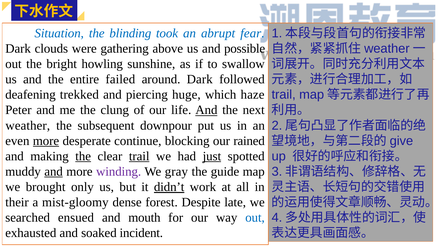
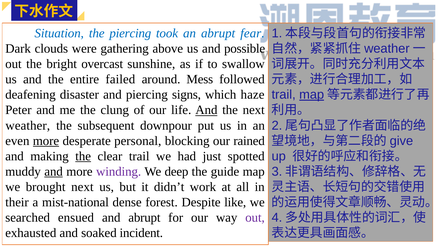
the blinding: blinding -> piercing
howling: howling -> overcast
around Dark: Dark -> Mess
map at (312, 95) underline: none -> present
trekked: trekked -> disaster
huge: huge -> signs
continue: continue -> personal
trail at (139, 156) underline: present -> none
just underline: present -> none
gray: gray -> deep
brought only: only -> next
didn’t underline: present -> none
mist-gloomy: mist-gloomy -> mist-national
late: late -> like
and mouth: mouth -> abrupt
out at (255, 218) colour: blue -> purple
